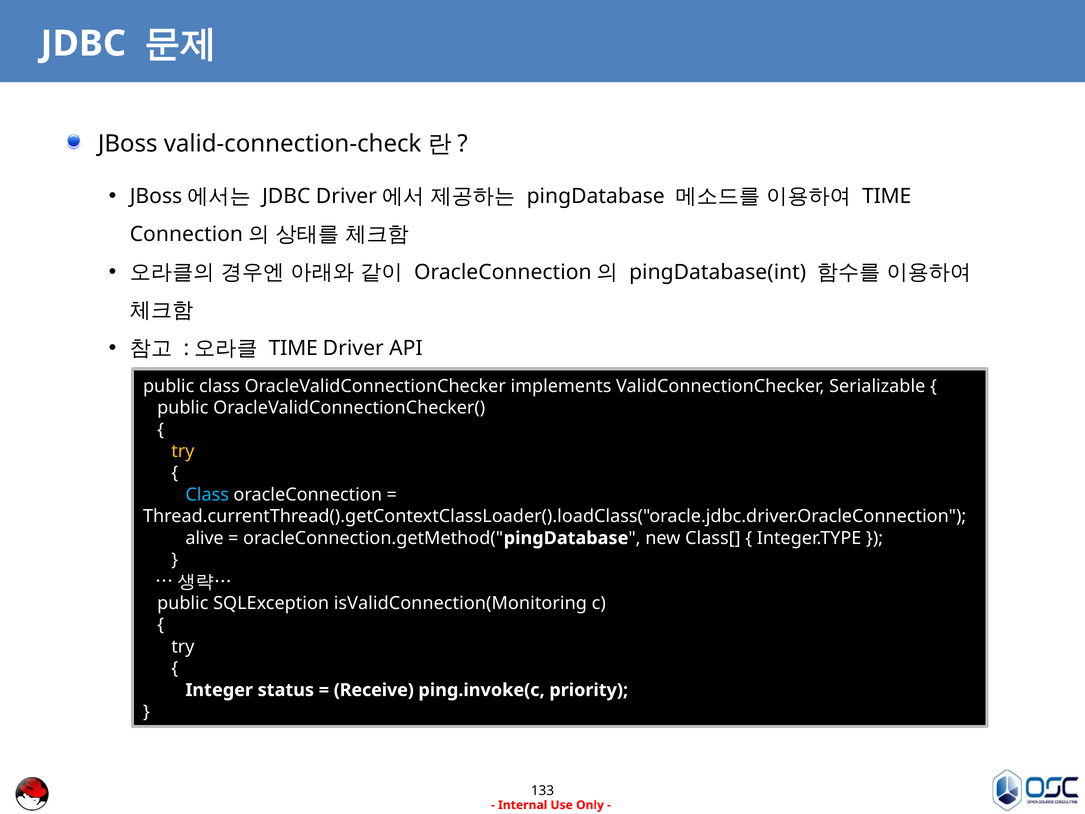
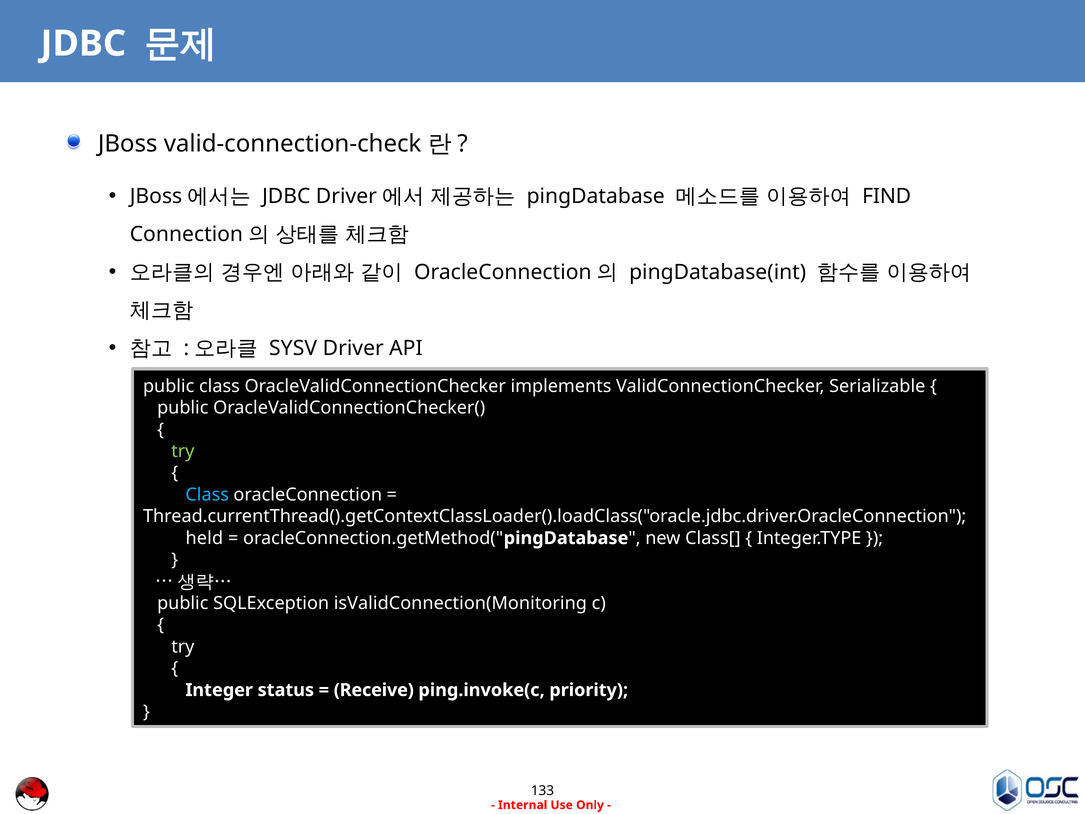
TIME at (887, 196): TIME -> FIND
TIME at (293, 348): TIME -> SYSV
try at (183, 451) colour: yellow -> light green
alive: alive -> held
